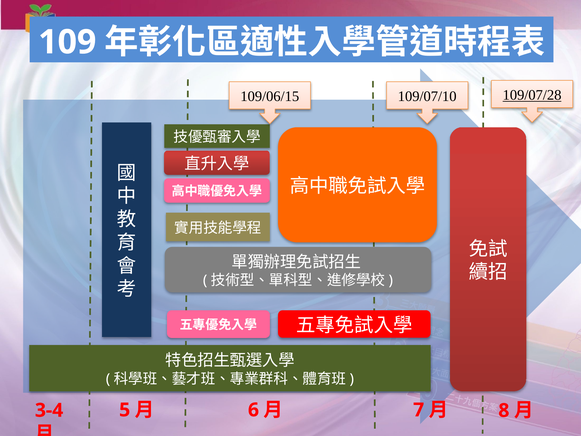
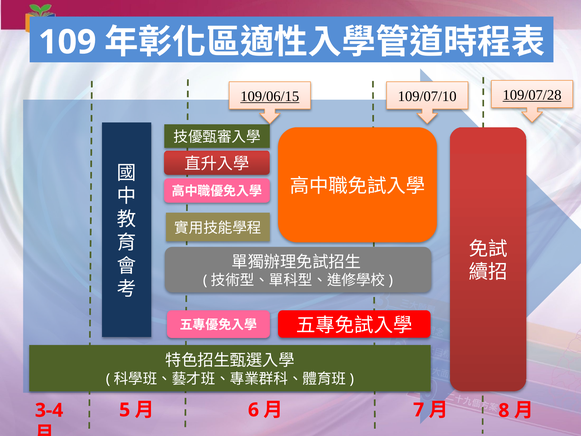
109/06/15 underline: none -> present
